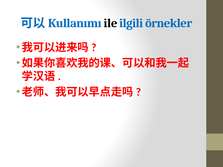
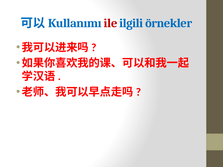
ile colour: black -> red
